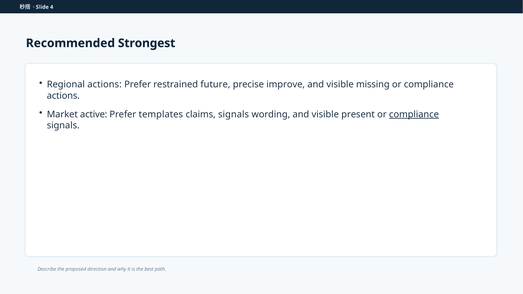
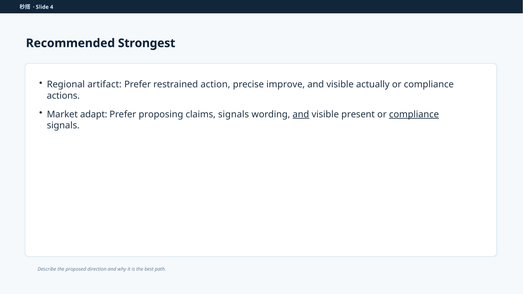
Regional actions: actions -> artifact
future: future -> action
missing: missing -> actually
active: active -> adapt
templates: templates -> proposing
and at (301, 115) underline: none -> present
